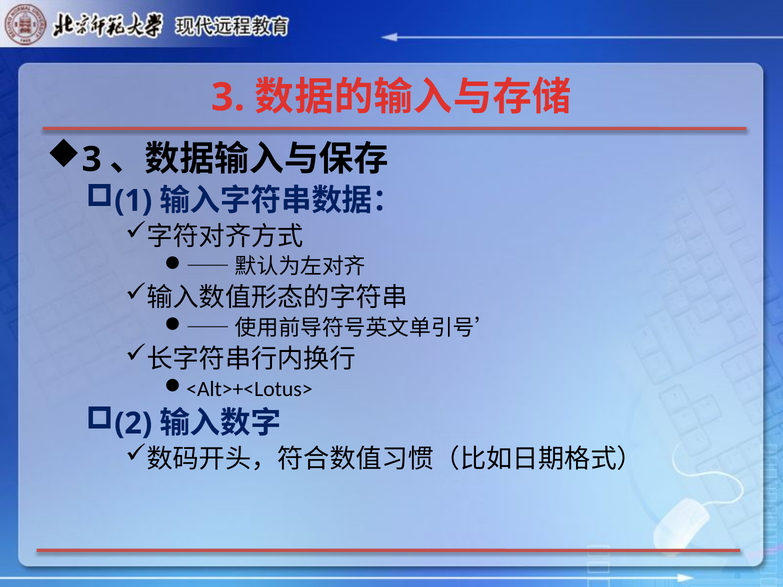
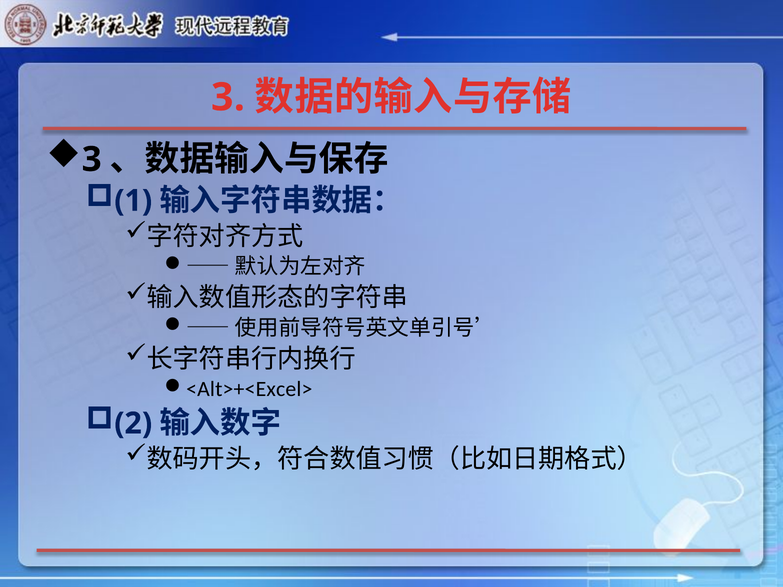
<Alt>+<Lotus>: <Alt>+<Lotus> -> <Alt>+<Excel>
